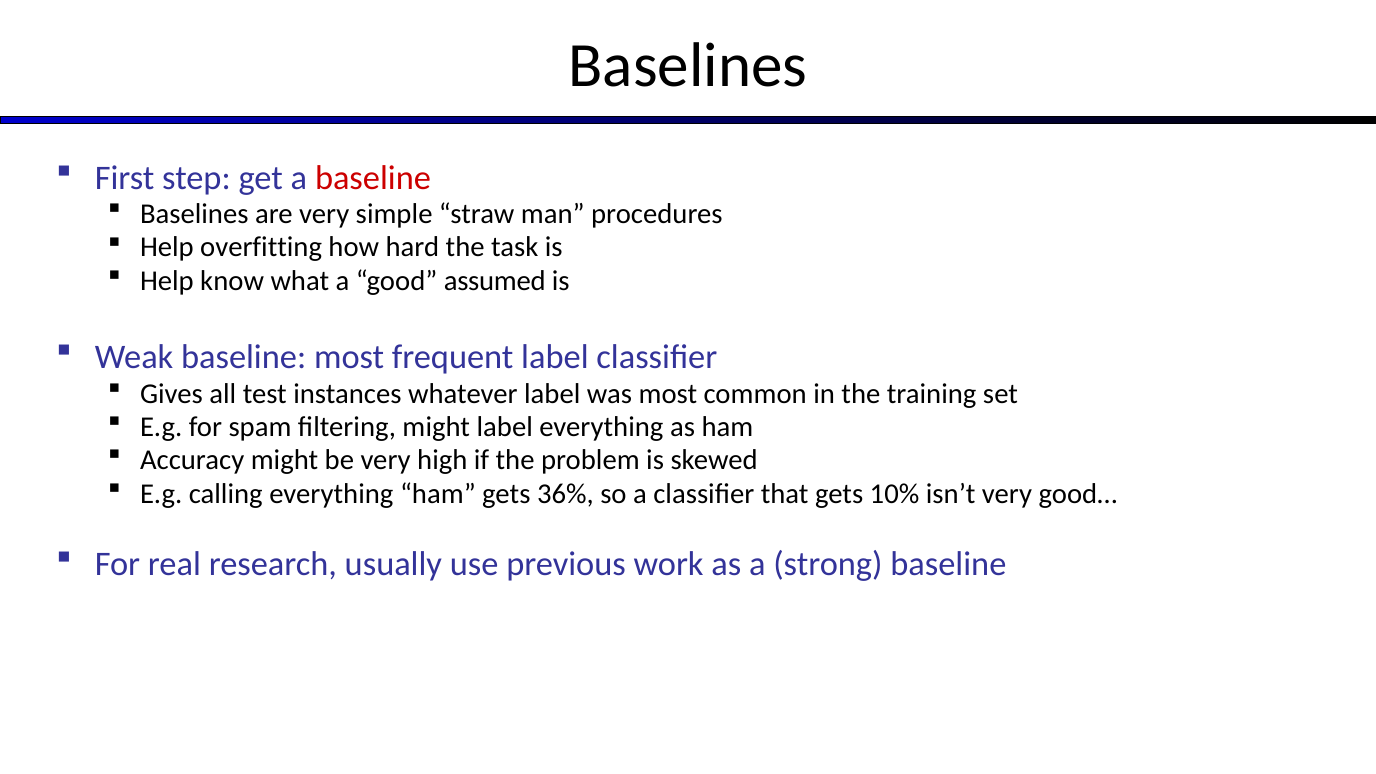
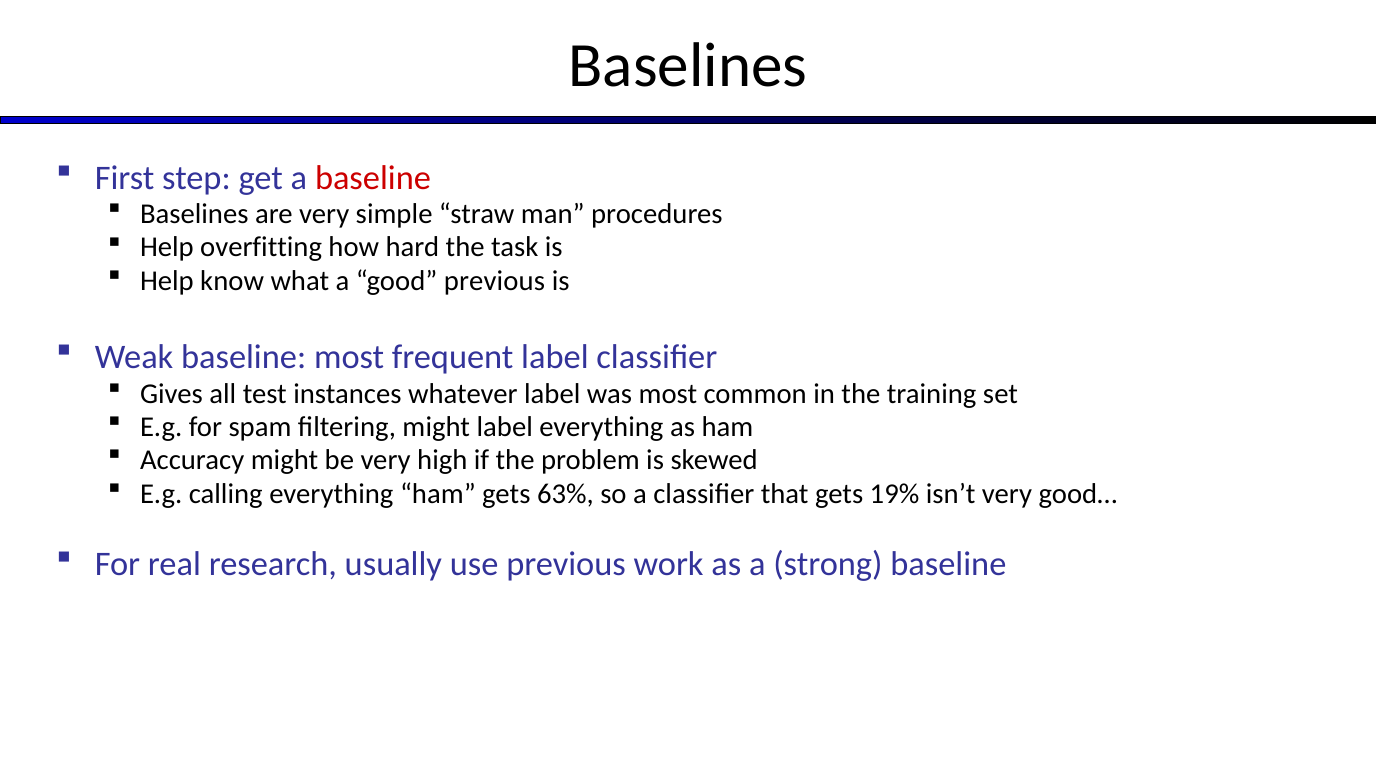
good assumed: assumed -> previous
36%: 36% -> 63%
10%: 10% -> 19%
